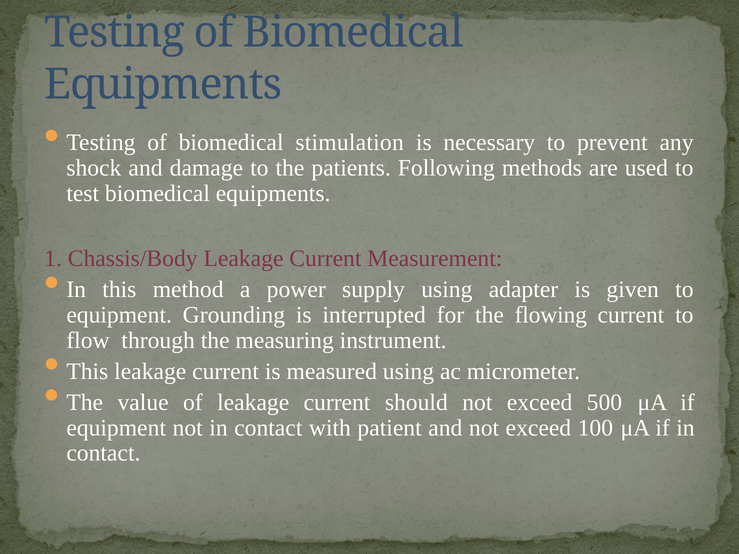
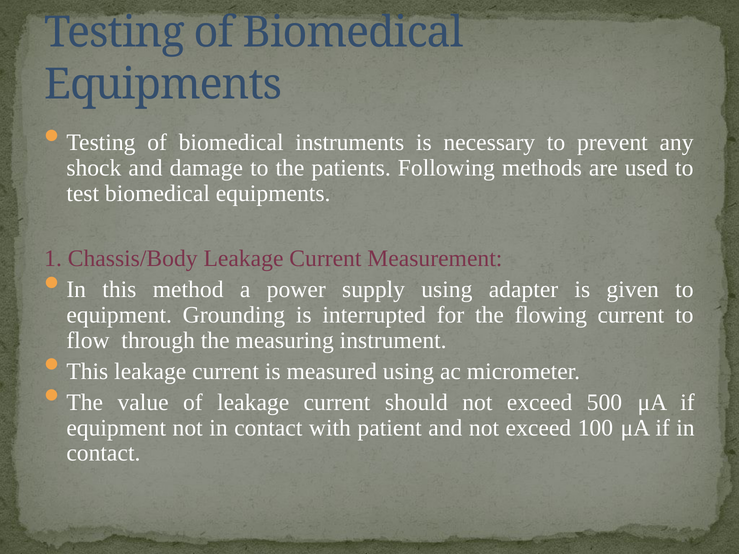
stimulation: stimulation -> instruments
